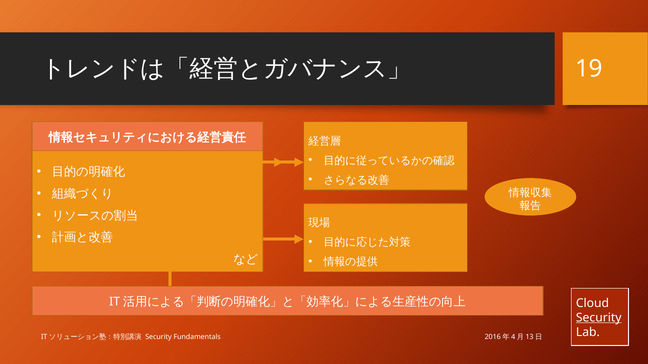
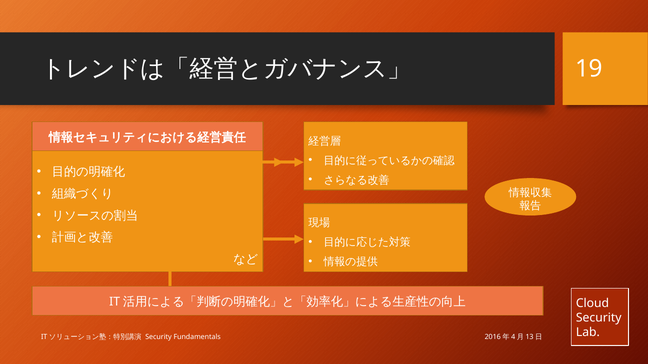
Security at (599, 318) underline: present -> none
